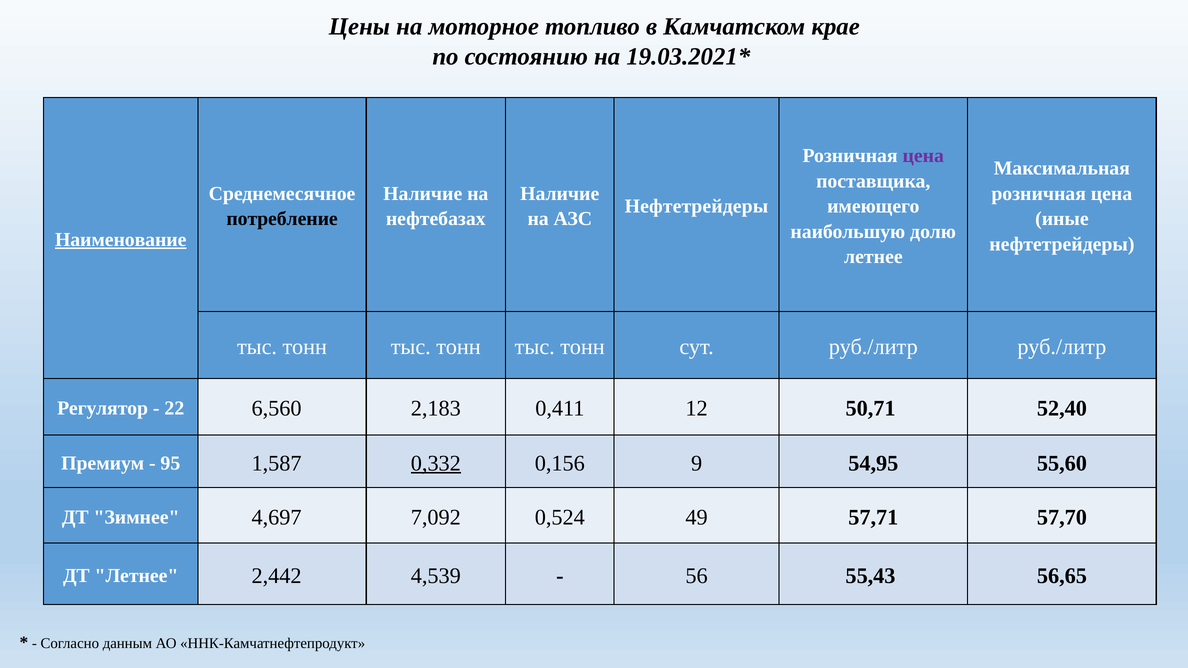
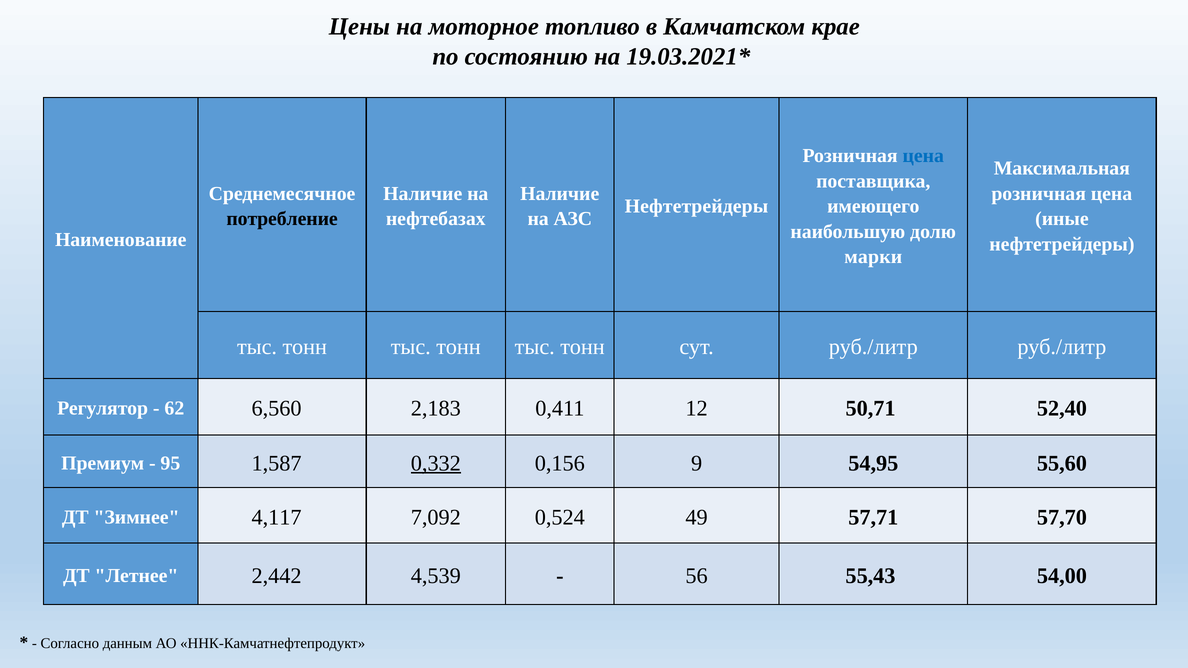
цена at (923, 156) colour: purple -> blue
Наименование underline: present -> none
летнее at (873, 257): летнее -> марки
22: 22 -> 62
4,697: 4,697 -> 4,117
56,65: 56,65 -> 54,00
